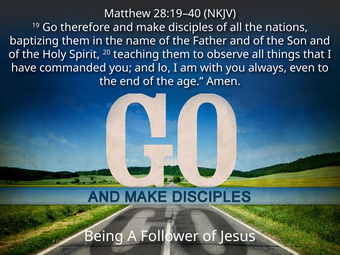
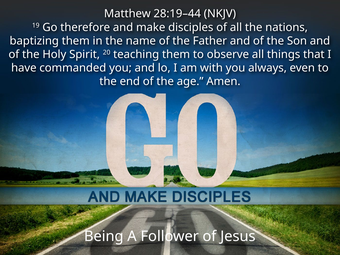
28:19–40: 28:19–40 -> 28:19–44
